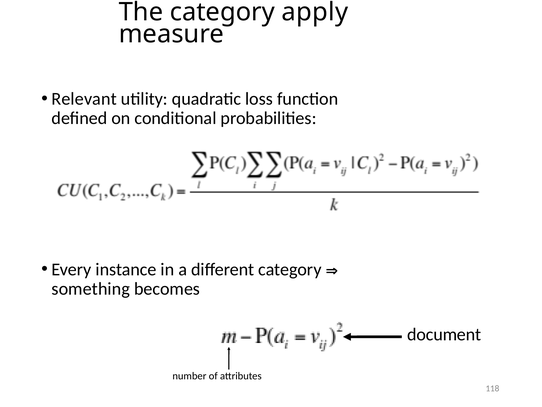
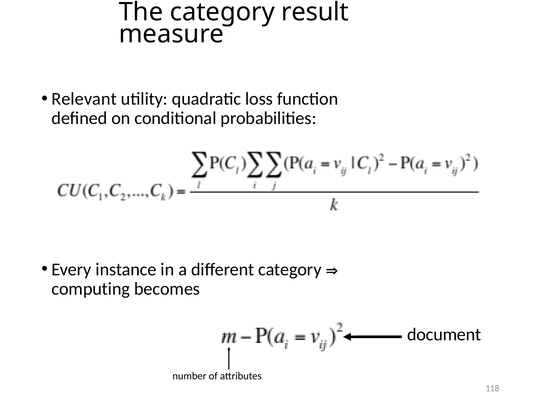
apply: apply -> result
something: something -> computing
